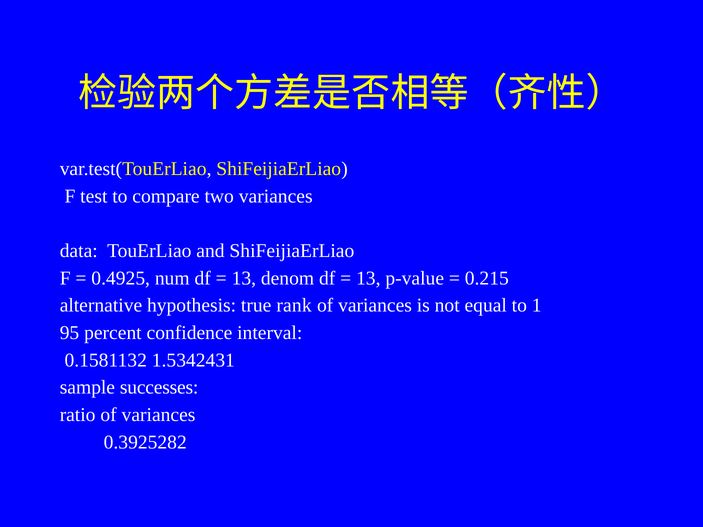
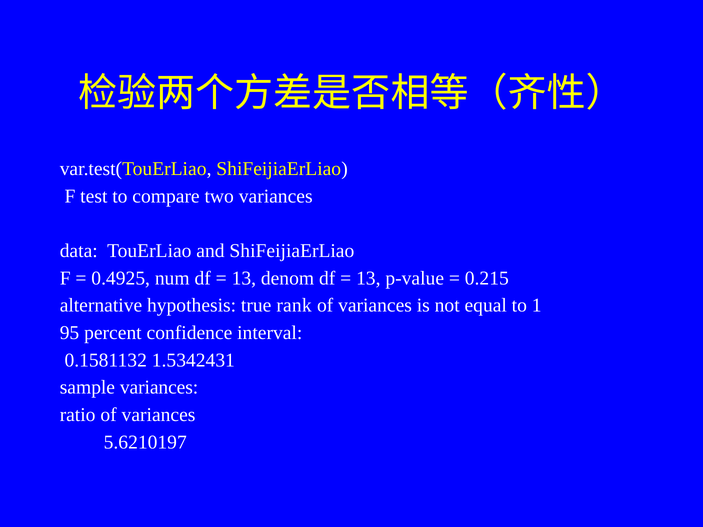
sample successes: successes -> variances
0.3925282: 0.3925282 -> 5.6210197
